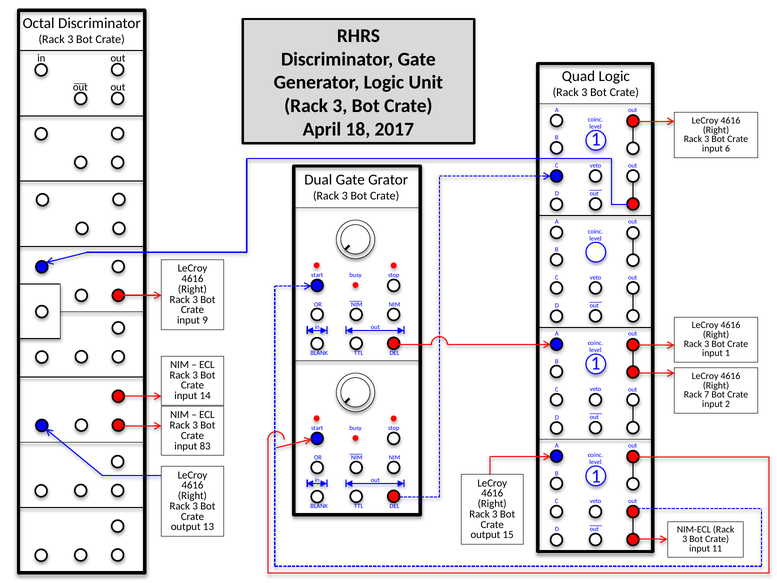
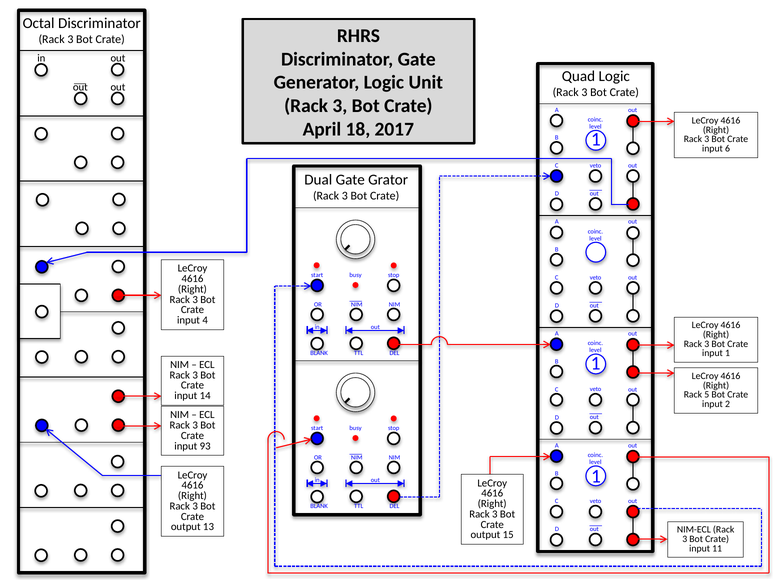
9: 9 -> 4
7: 7 -> 5
83: 83 -> 93
